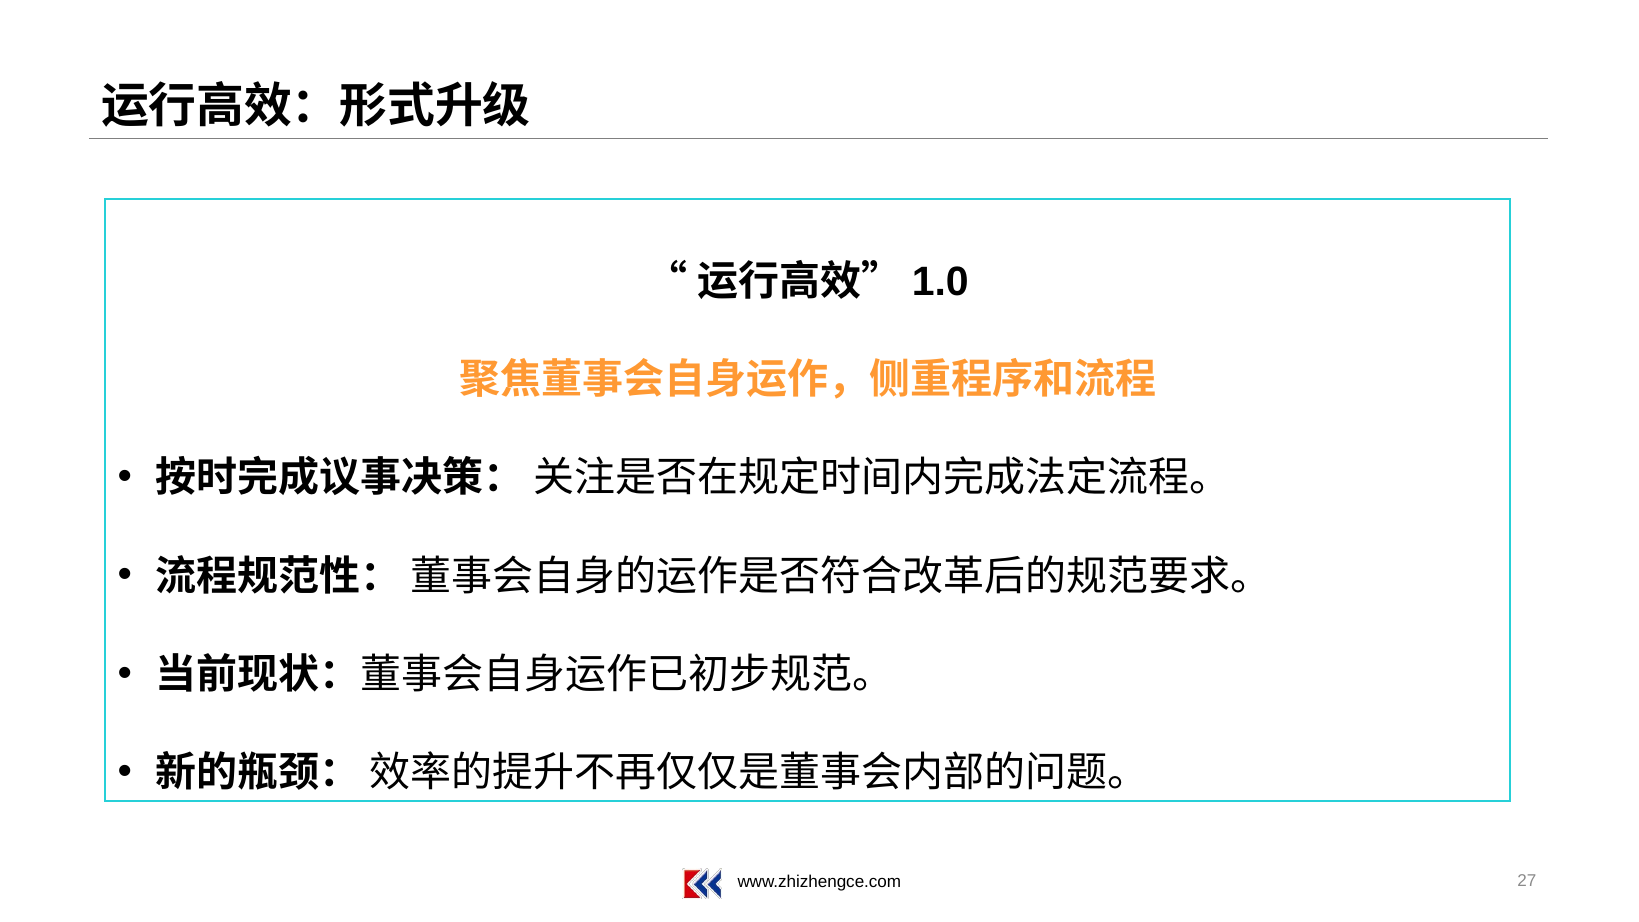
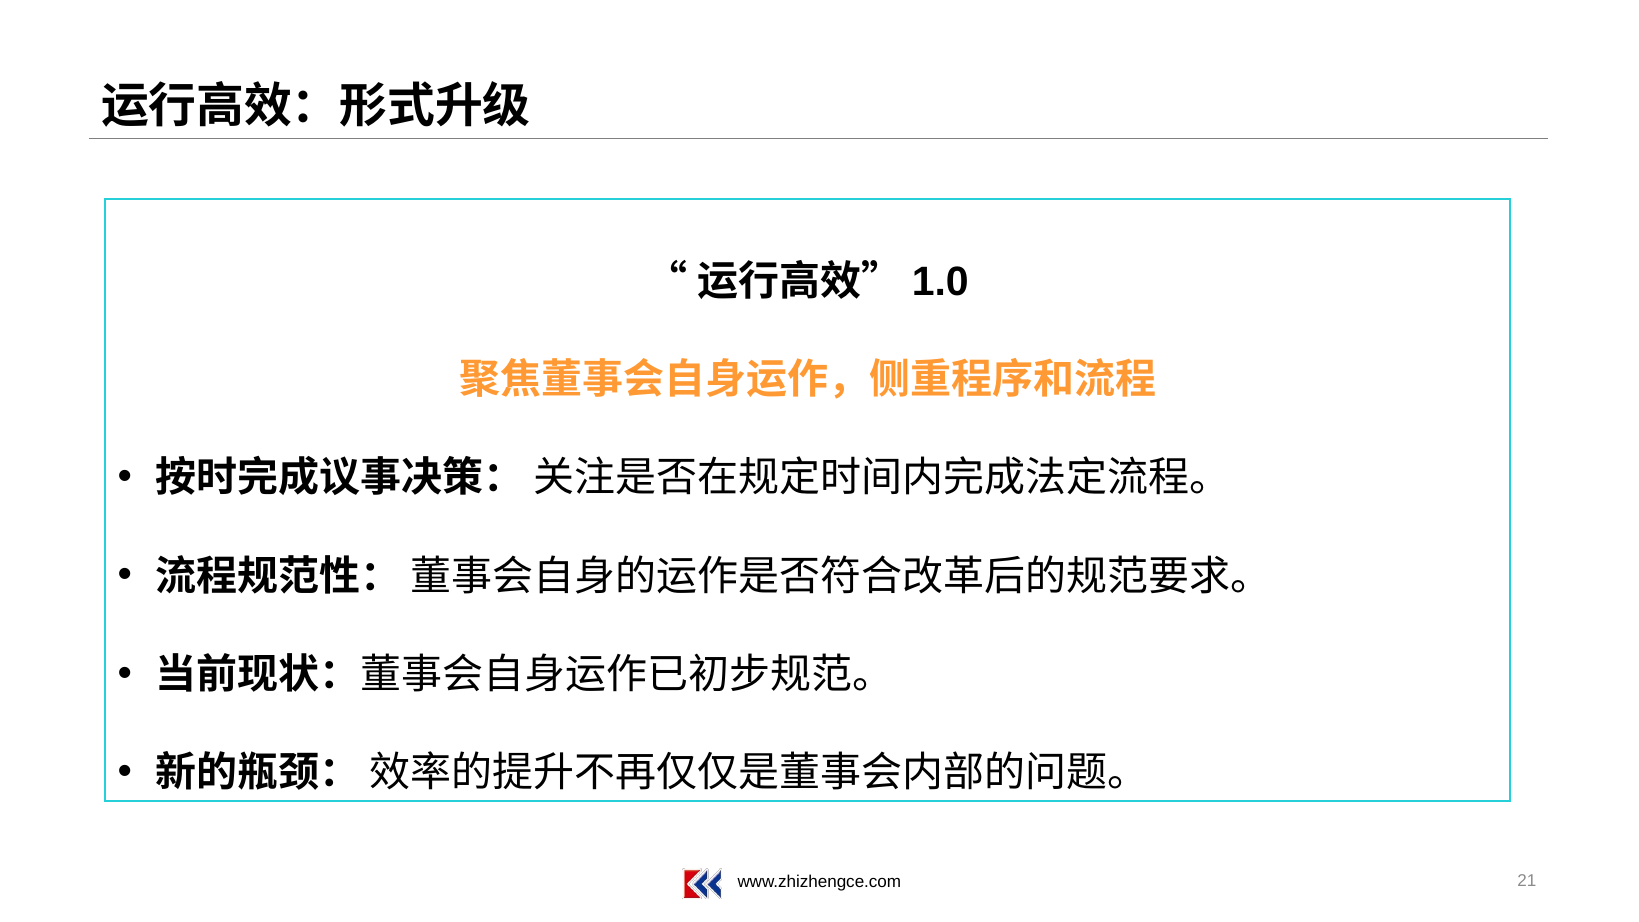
27: 27 -> 21
